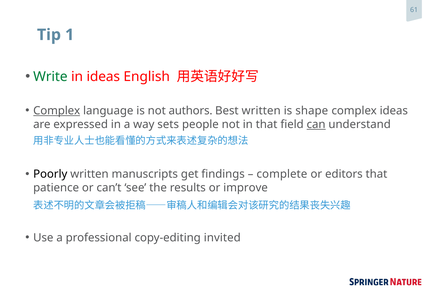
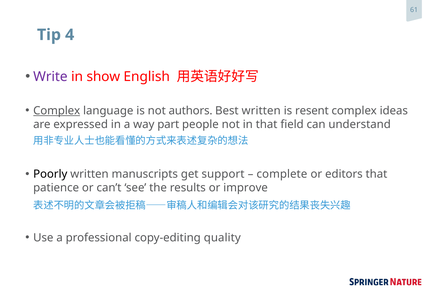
1: 1 -> 4
Write colour: green -> purple
in ideas: ideas -> show
shape: shape -> resent
sets: sets -> part
can underline: present -> none
findings: findings -> support
invited: invited -> quality
